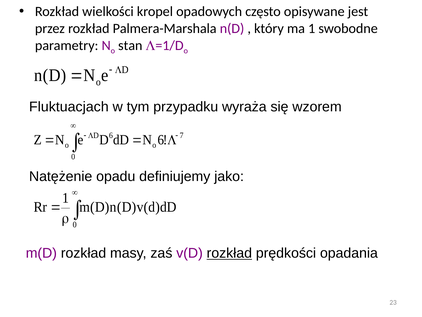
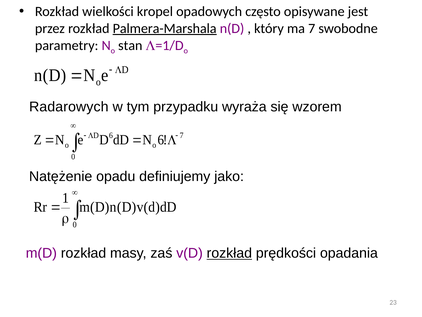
Palmera-Marshala underline: none -> present
ma 1: 1 -> 7
Fluktuacjach: Fluktuacjach -> Radarowych
